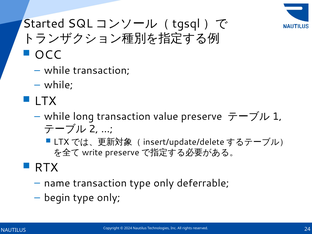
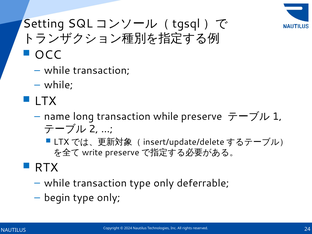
Started: Started -> Setting
while at (57, 117): while -> name
transaction value: value -> while
name at (57, 183): name -> while
